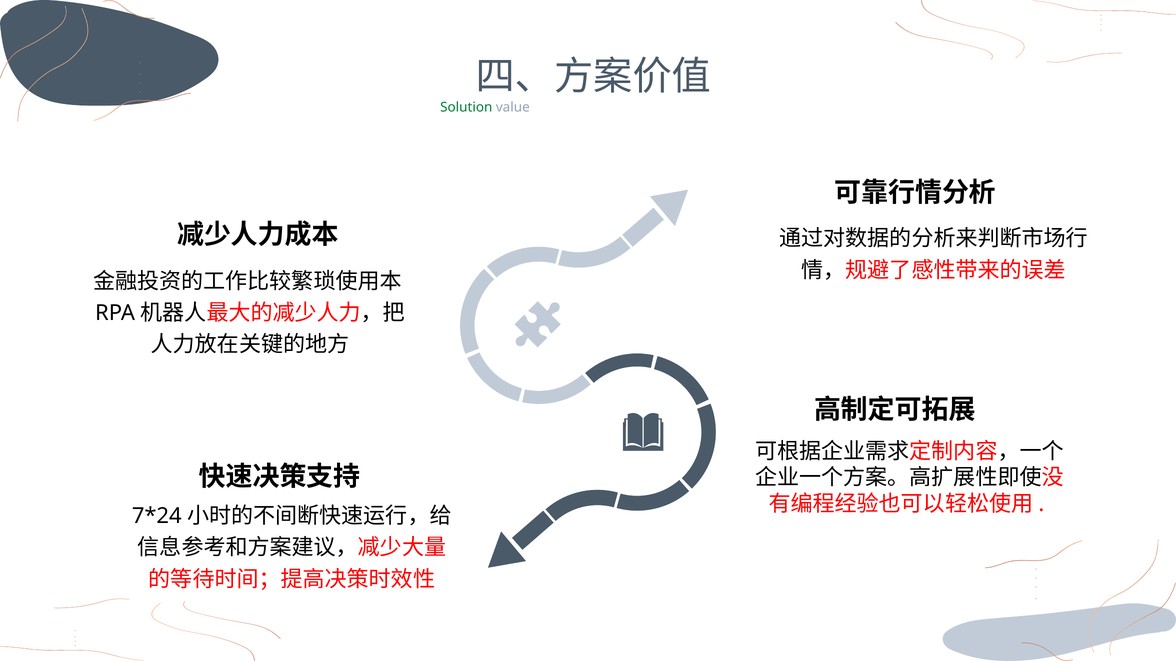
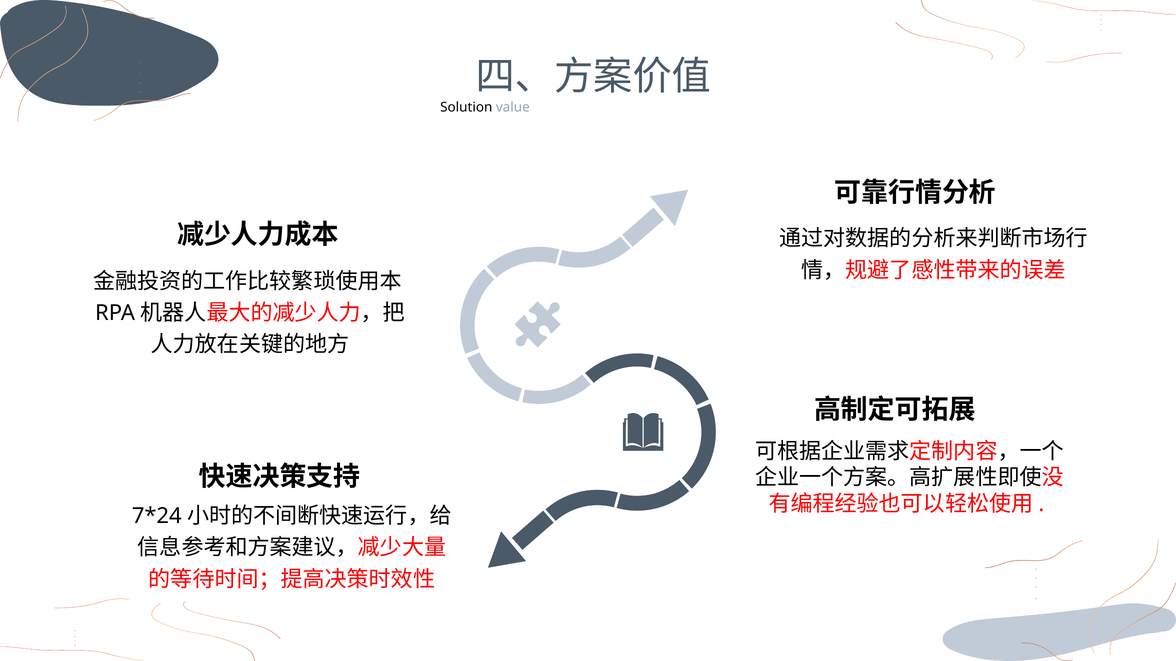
Solution colour: green -> black
